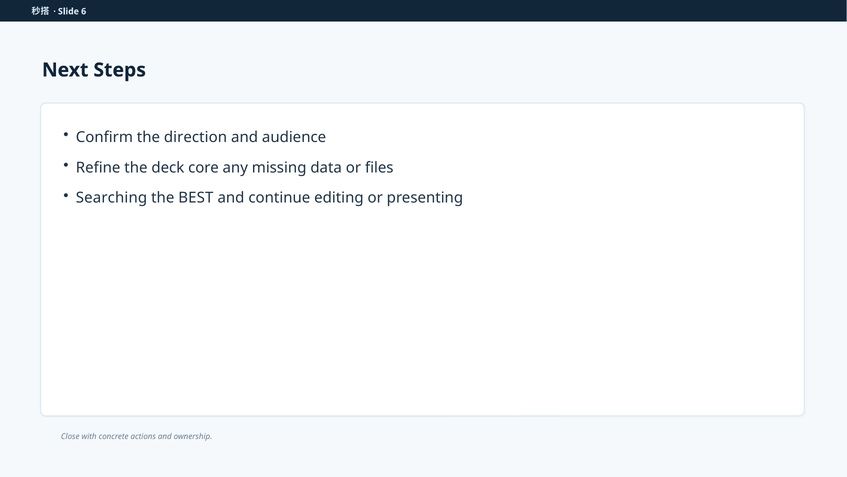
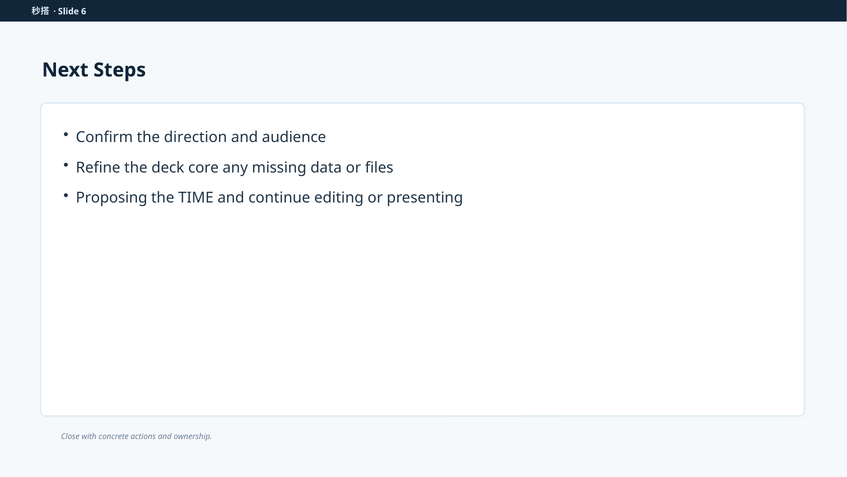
Searching: Searching -> Proposing
BEST: BEST -> TIME
